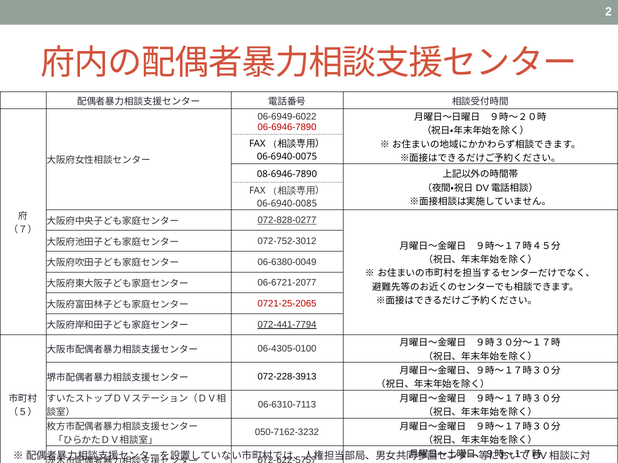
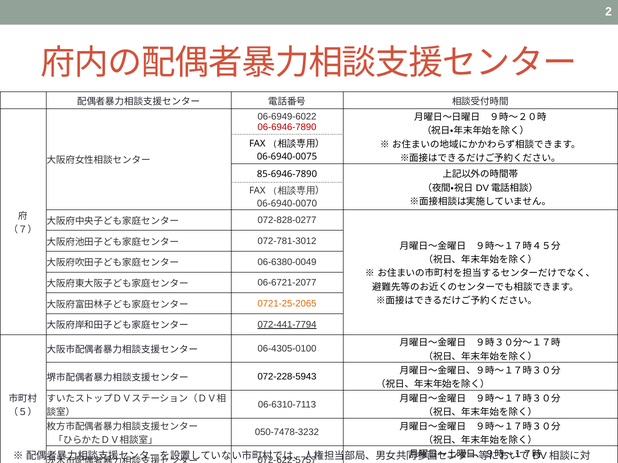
08-6946-7890: 08-6946-7890 -> 85-6946-7890
06-6940-0085: 06-6940-0085 -> 06-6940-0070
072-828-0277 underline: present -> none
072-752-3012: 072-752-3012 -> 072-781-3012
0721-25-2065 colour: red -> orange
072-228-3913: 072-228-3913 -> 072-228-5943
050-7162-3232: 050-7162-3232 -> 050-7478-3232
